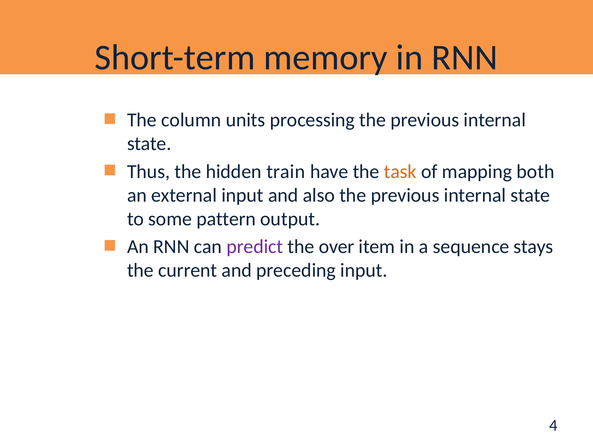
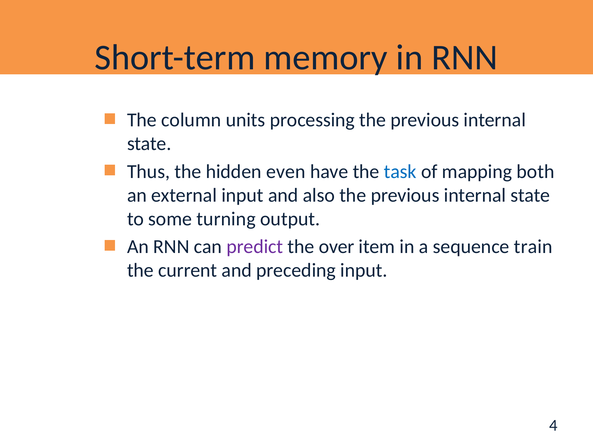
train: train -> even
task colour: orange -> blue
pattern: pattern -> turning
stays: stays -> train
